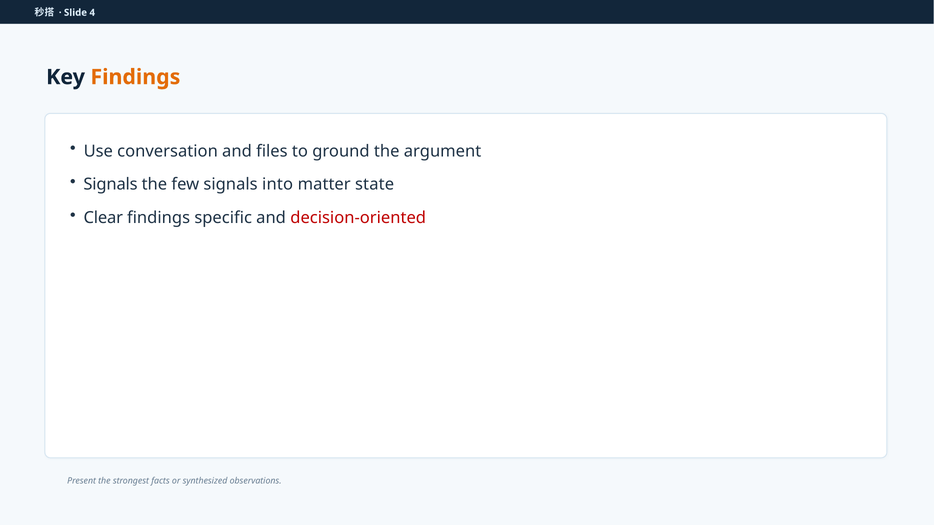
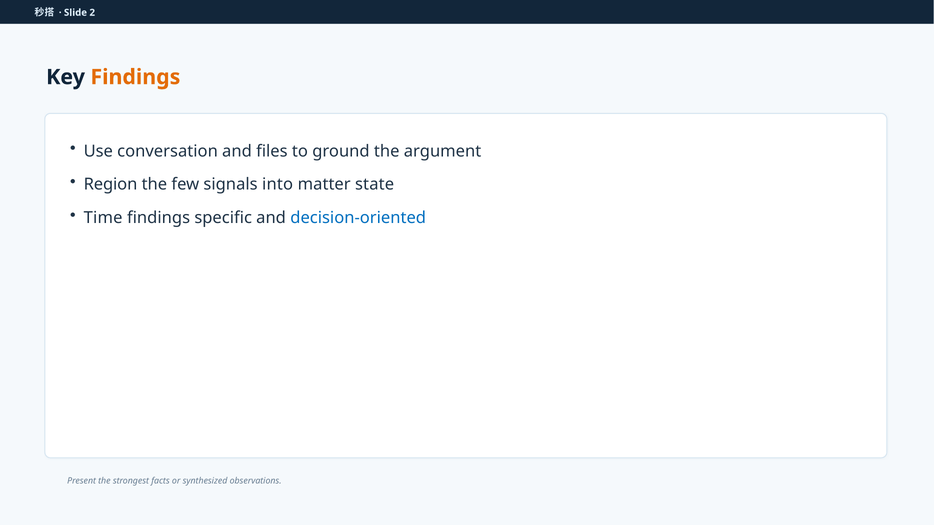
4: 4 -> 2
Signals at (111, 185): Signals -> Region
Clear: Clear -> Time
decision-oriented colour: red -> blue
